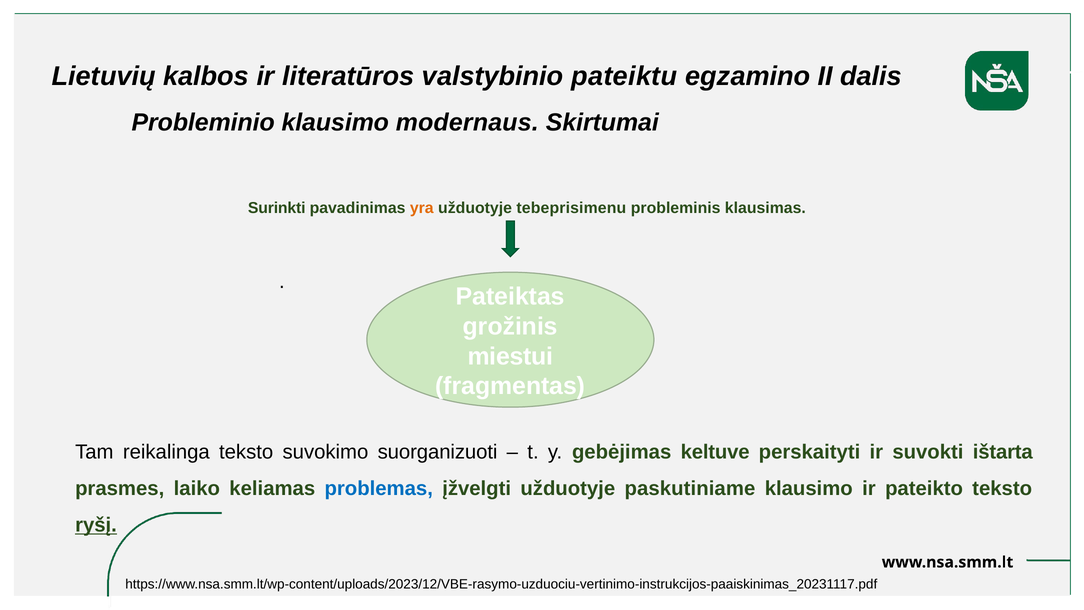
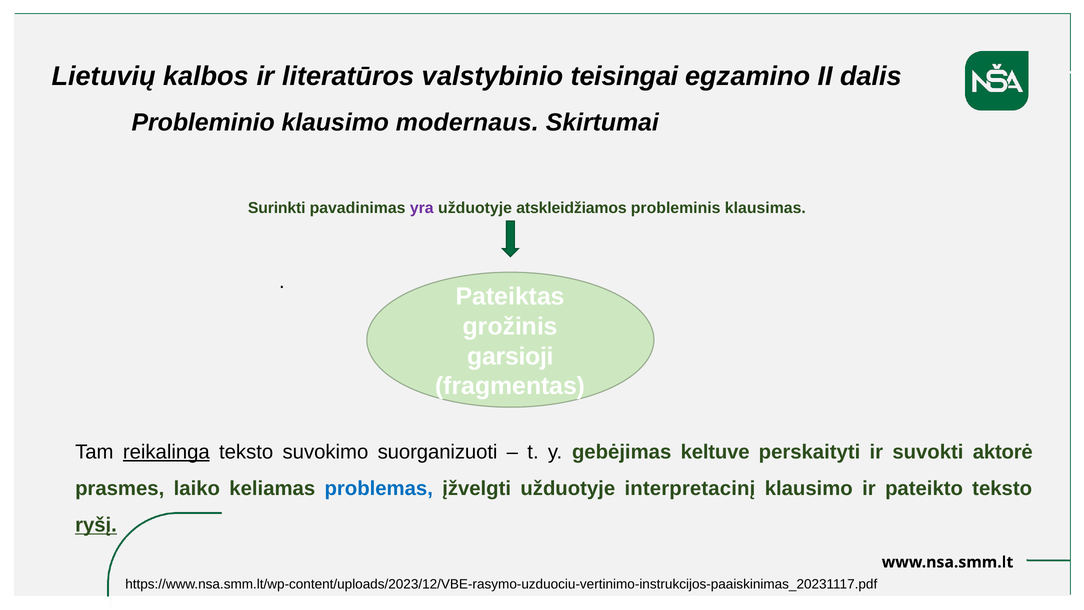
pateiktu: pateiktu -> teisingai
yra colour: orange -> purple
tebeprisimenu: tebeprisimenu -> atskleidžiamos
miestui: miestui -> garsioji
reikalinga underline: none -> present
ištarta: ištarta -> aktorė
paskutiniame: paskutiniame -> interpretacinį
